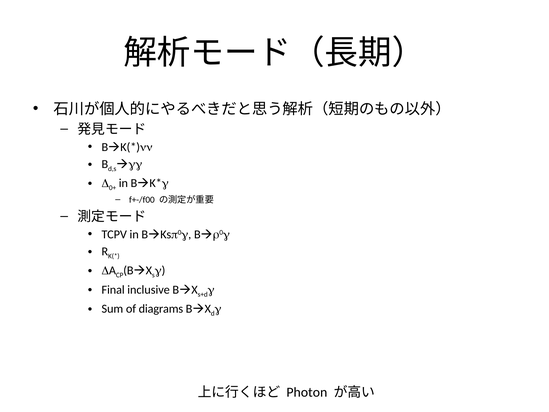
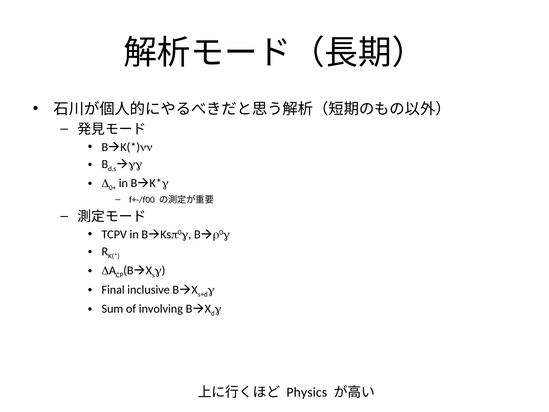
diagrams: diagrams -> involving
Photon: Photon -> Physics
